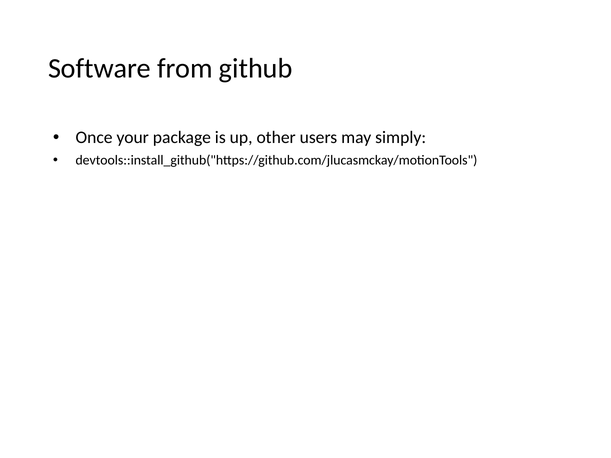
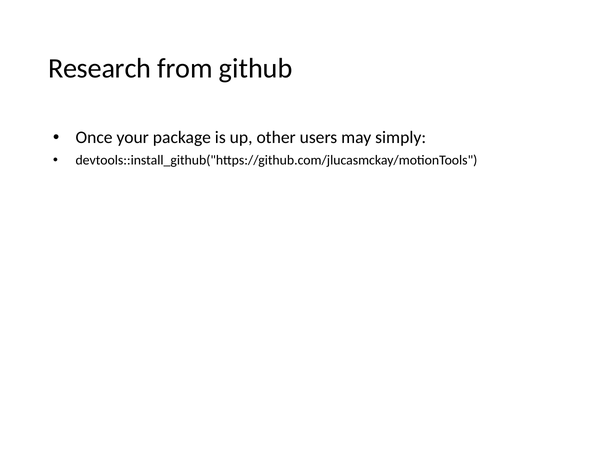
Software: Software -> Research
